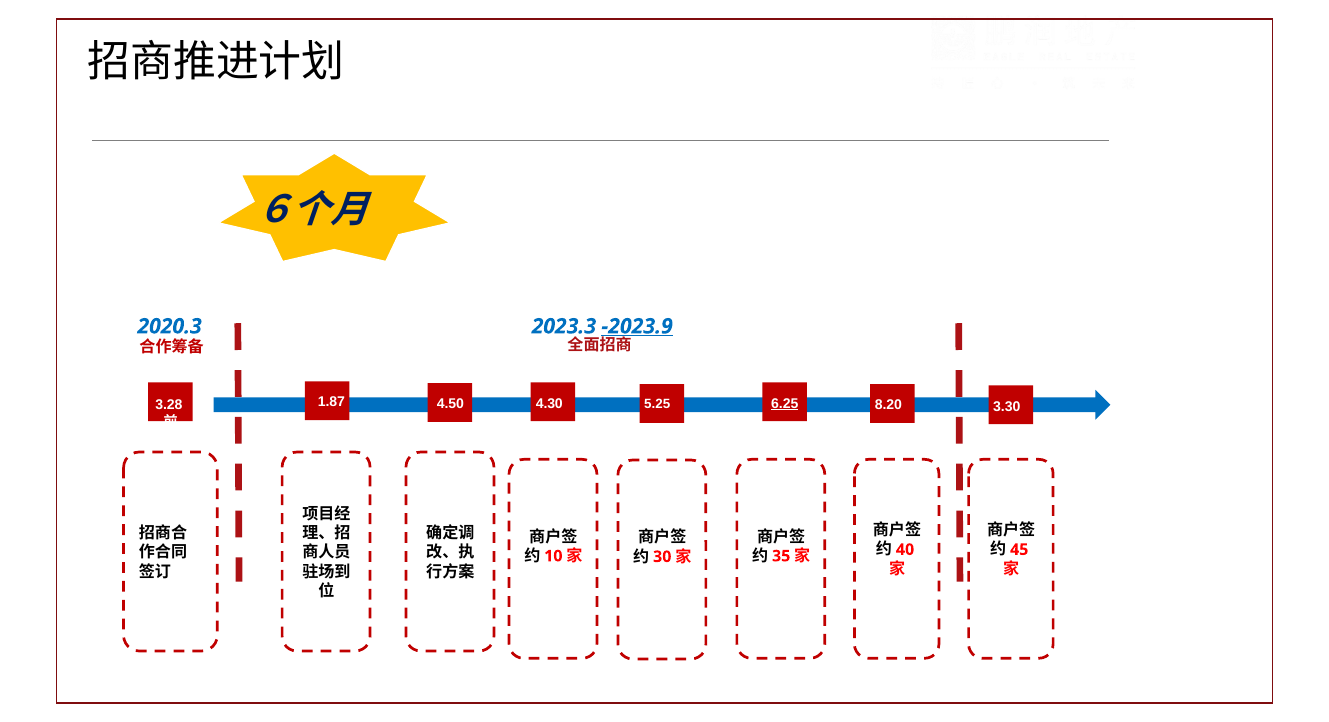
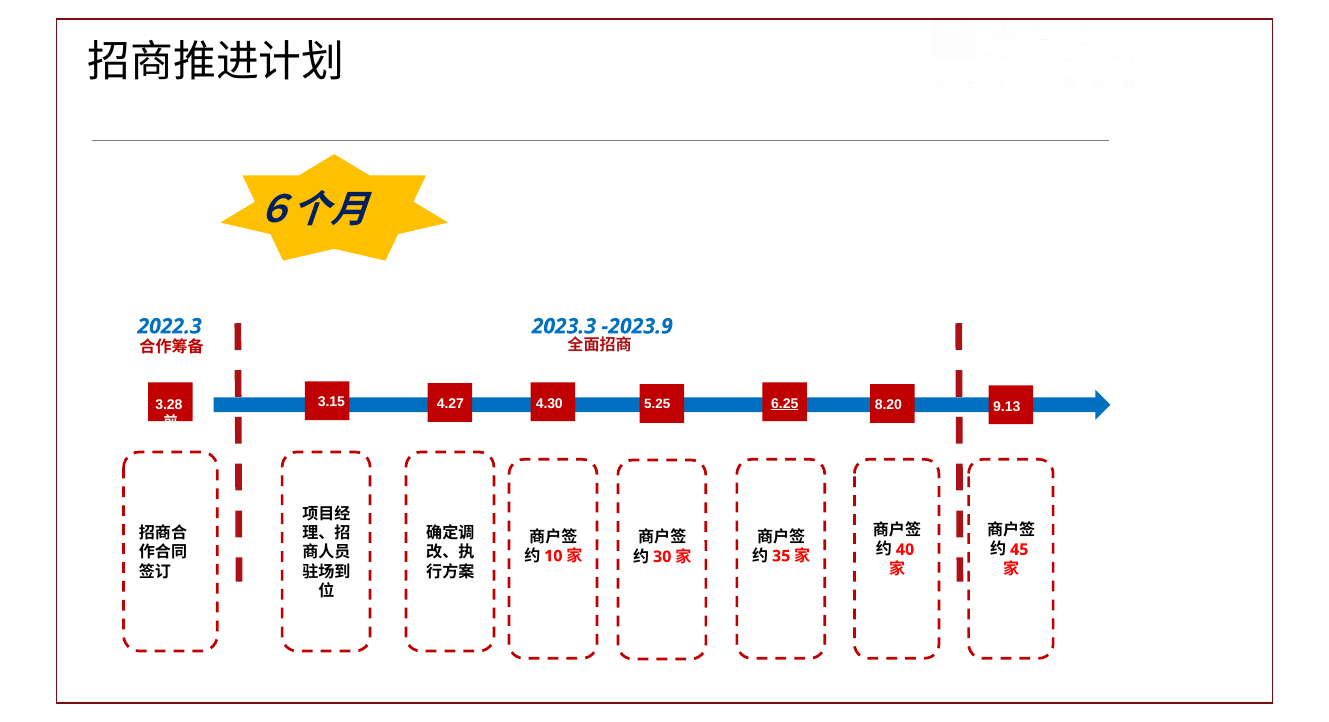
2020.3: 2020.3 -> 2022.3
-2023.9 underline: present -> none
1.87: 1.87 -> 3.15
4.50: 4.50 -> 4.27
3.30: 3.30 -> 9.13
